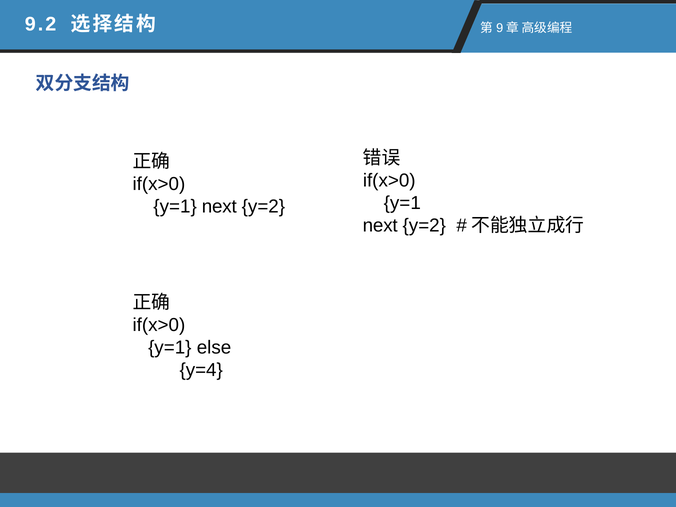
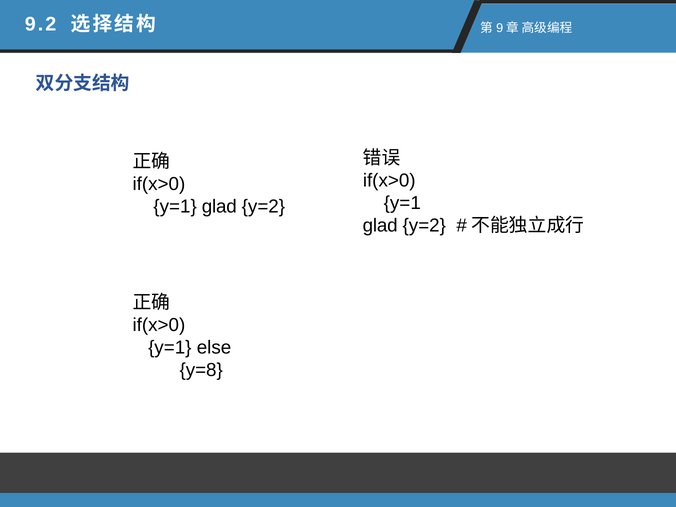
next at (219, 207): next -> glad
next at (380, 226): next -> glad
y=4: y=4 -> y=8
